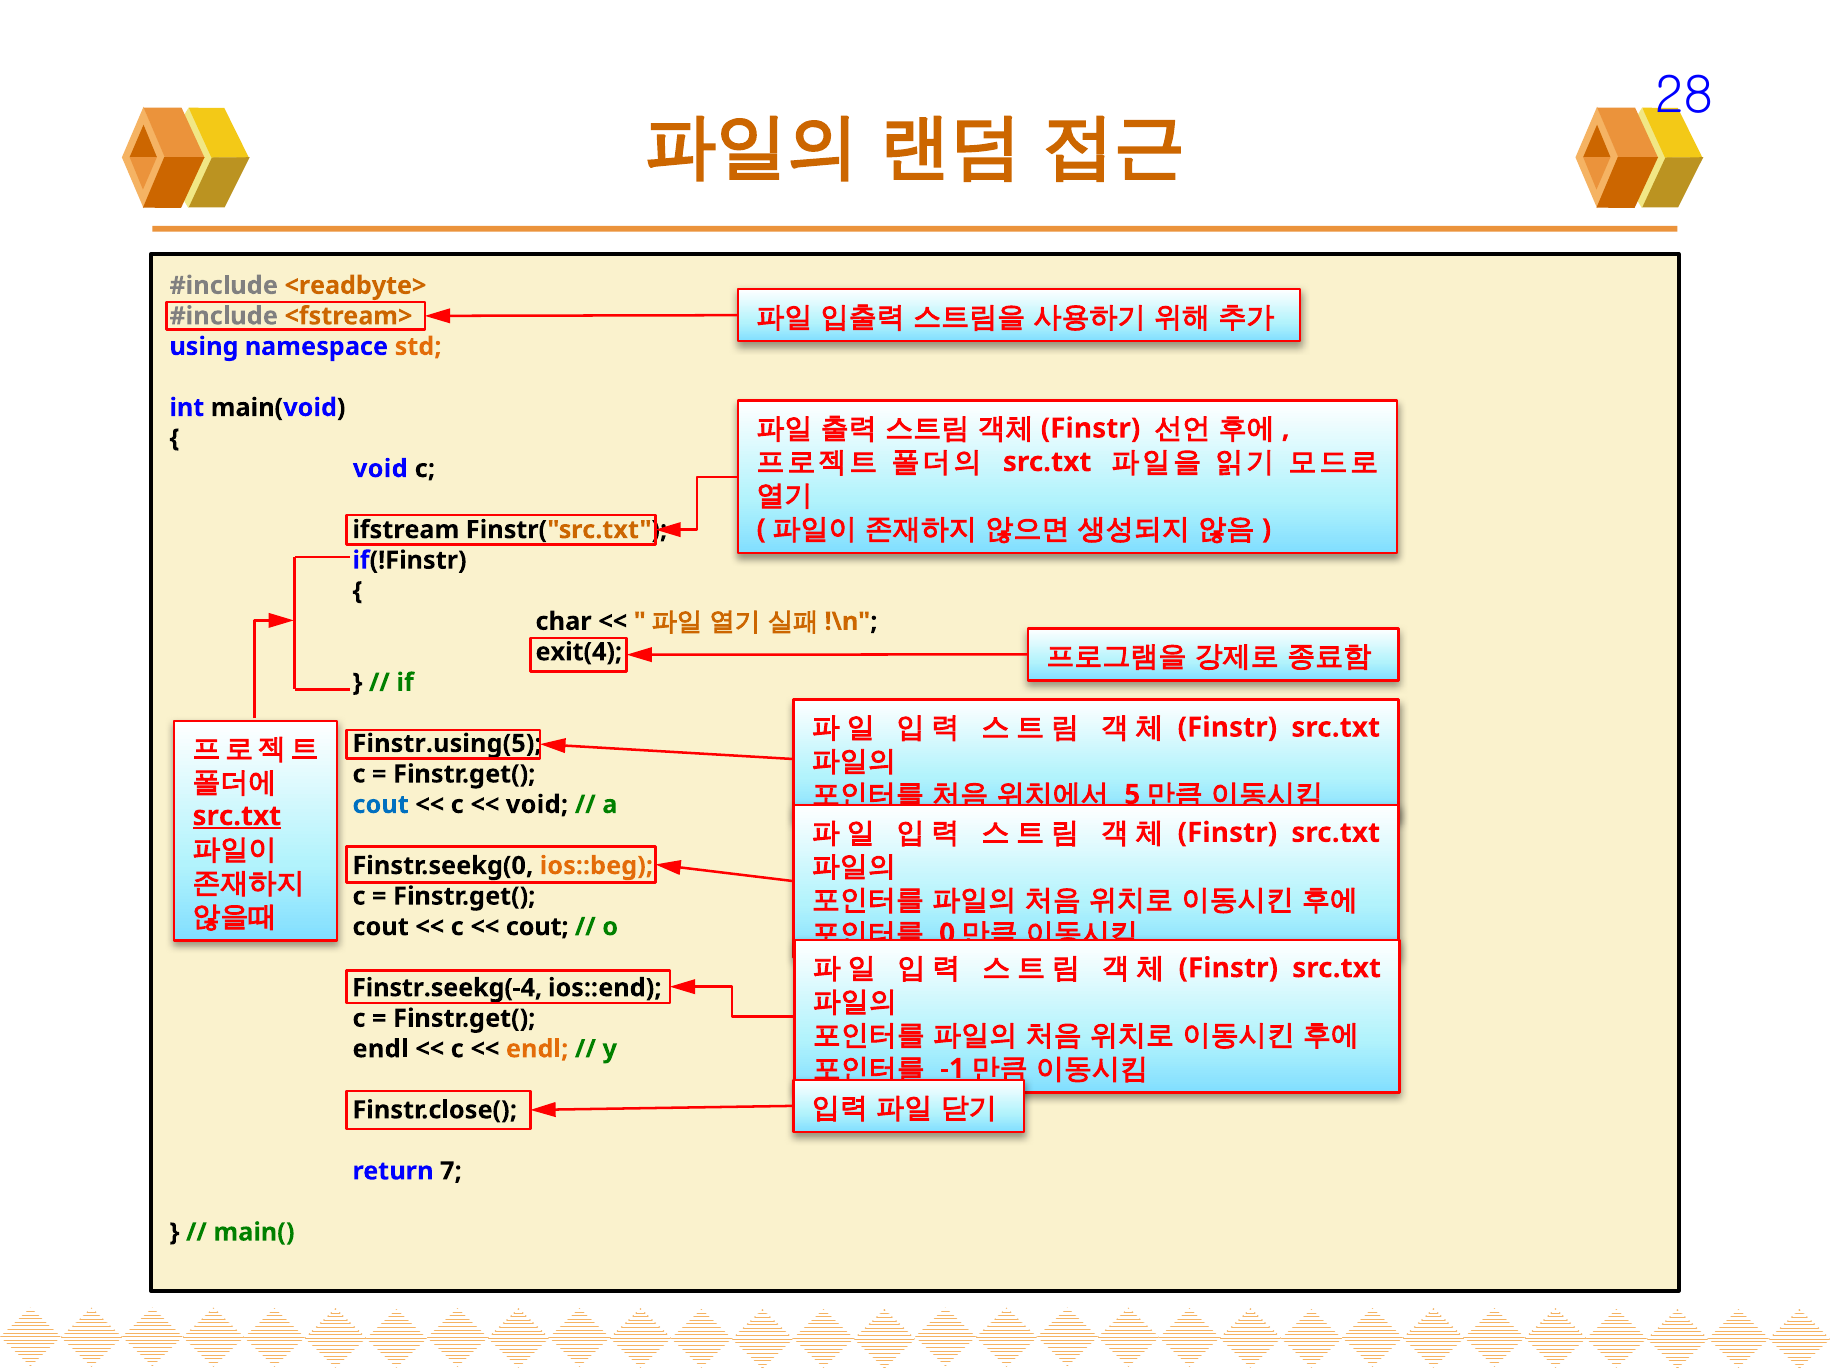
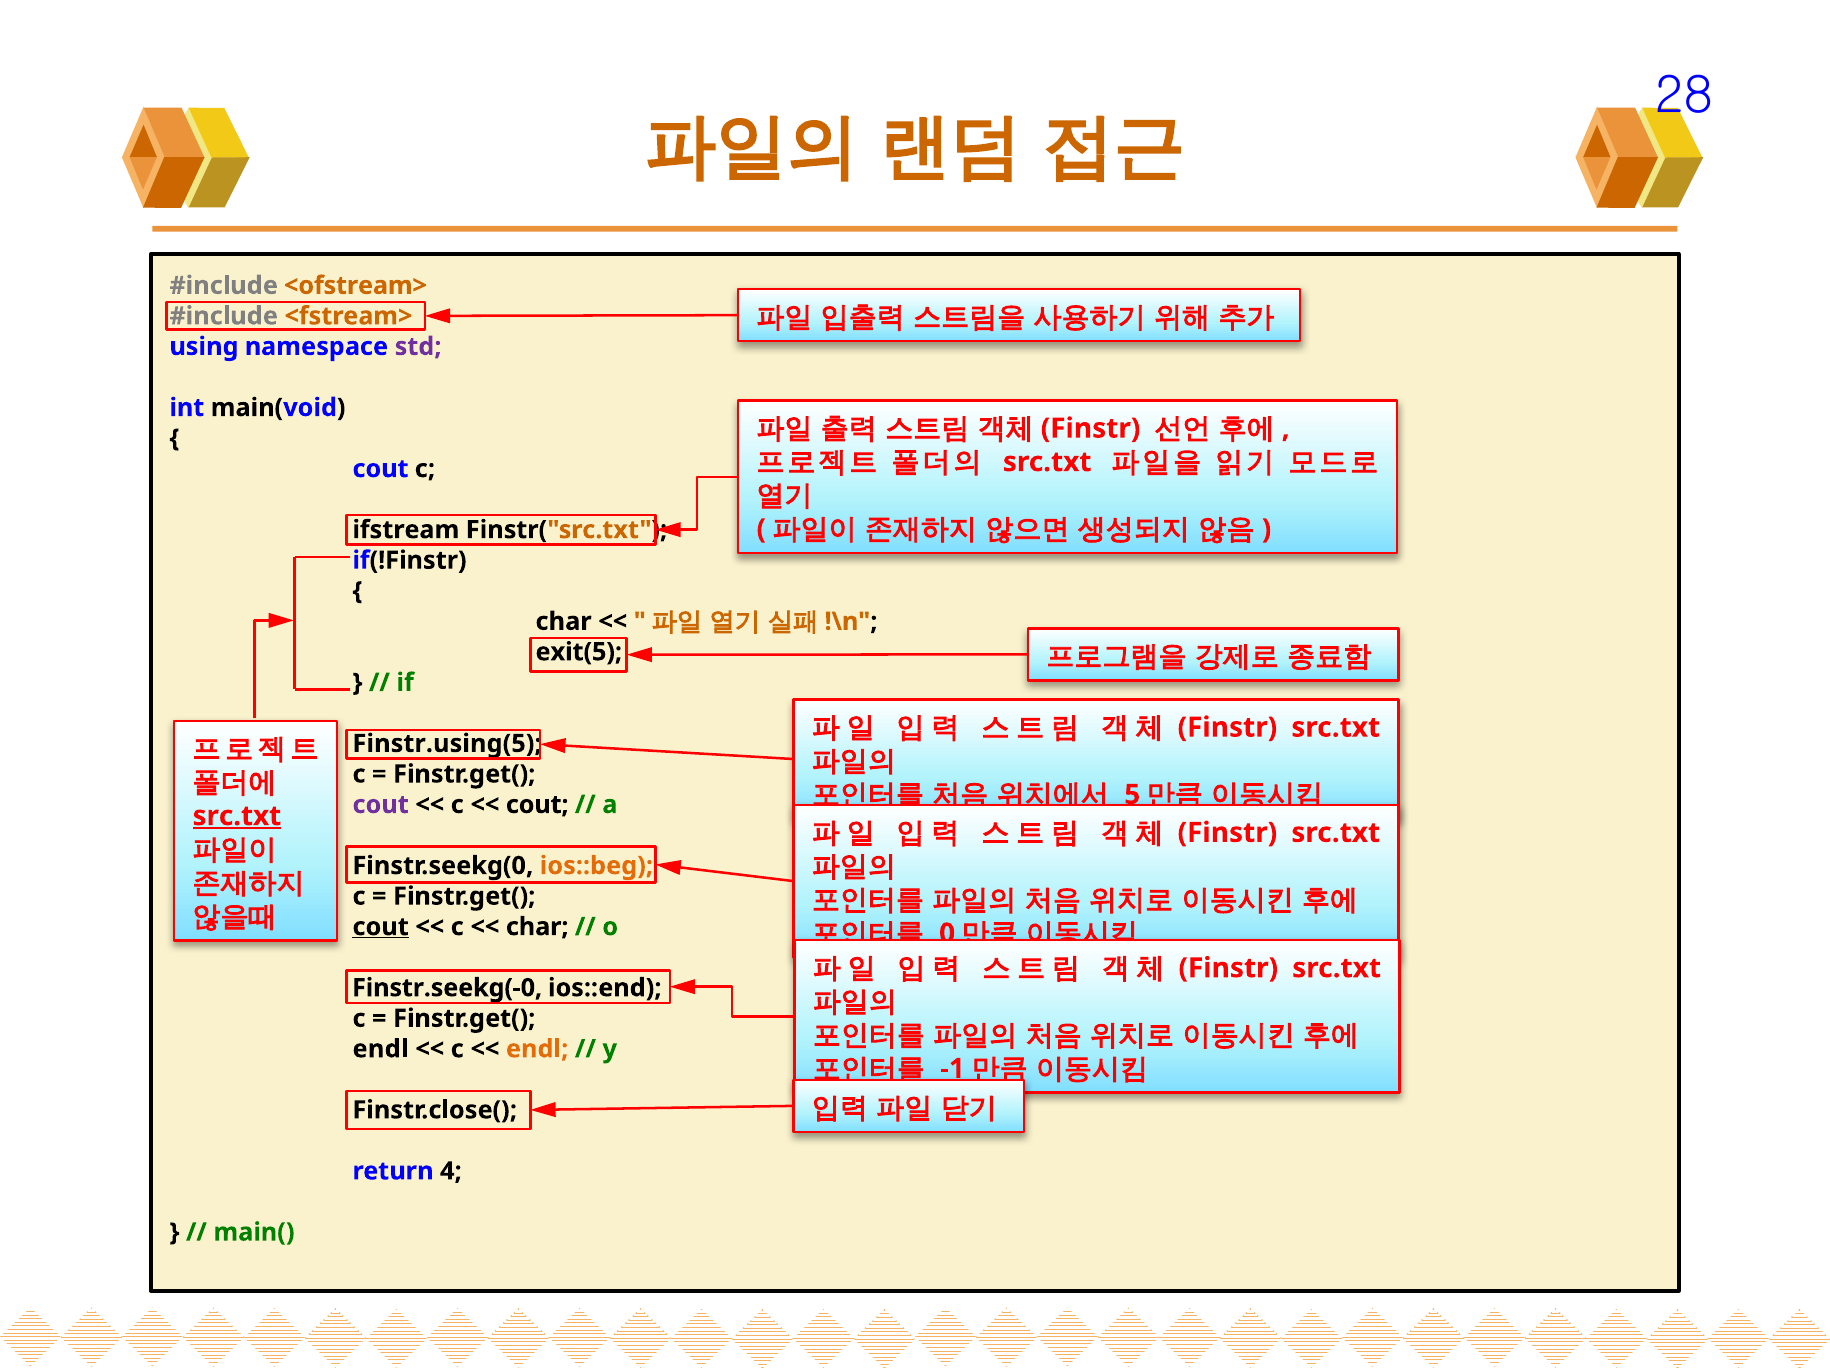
<readbyte>: <readbyte> -> <ofstream>
std colour: orange -> purple
void at (380, 469): void -> cout
exit(4: exit(4 -> exit(5
cout at (381, 805) colour: blue -> purple
void at (537, 805): void -> cout
cout at (381, 927) underline: none -> present
cout at (537, 927): cout -> char
Finstr.seekg(-4: Finstr.seekg(-4 -> Finstr.seekg(-0
7: 7 -> 4
